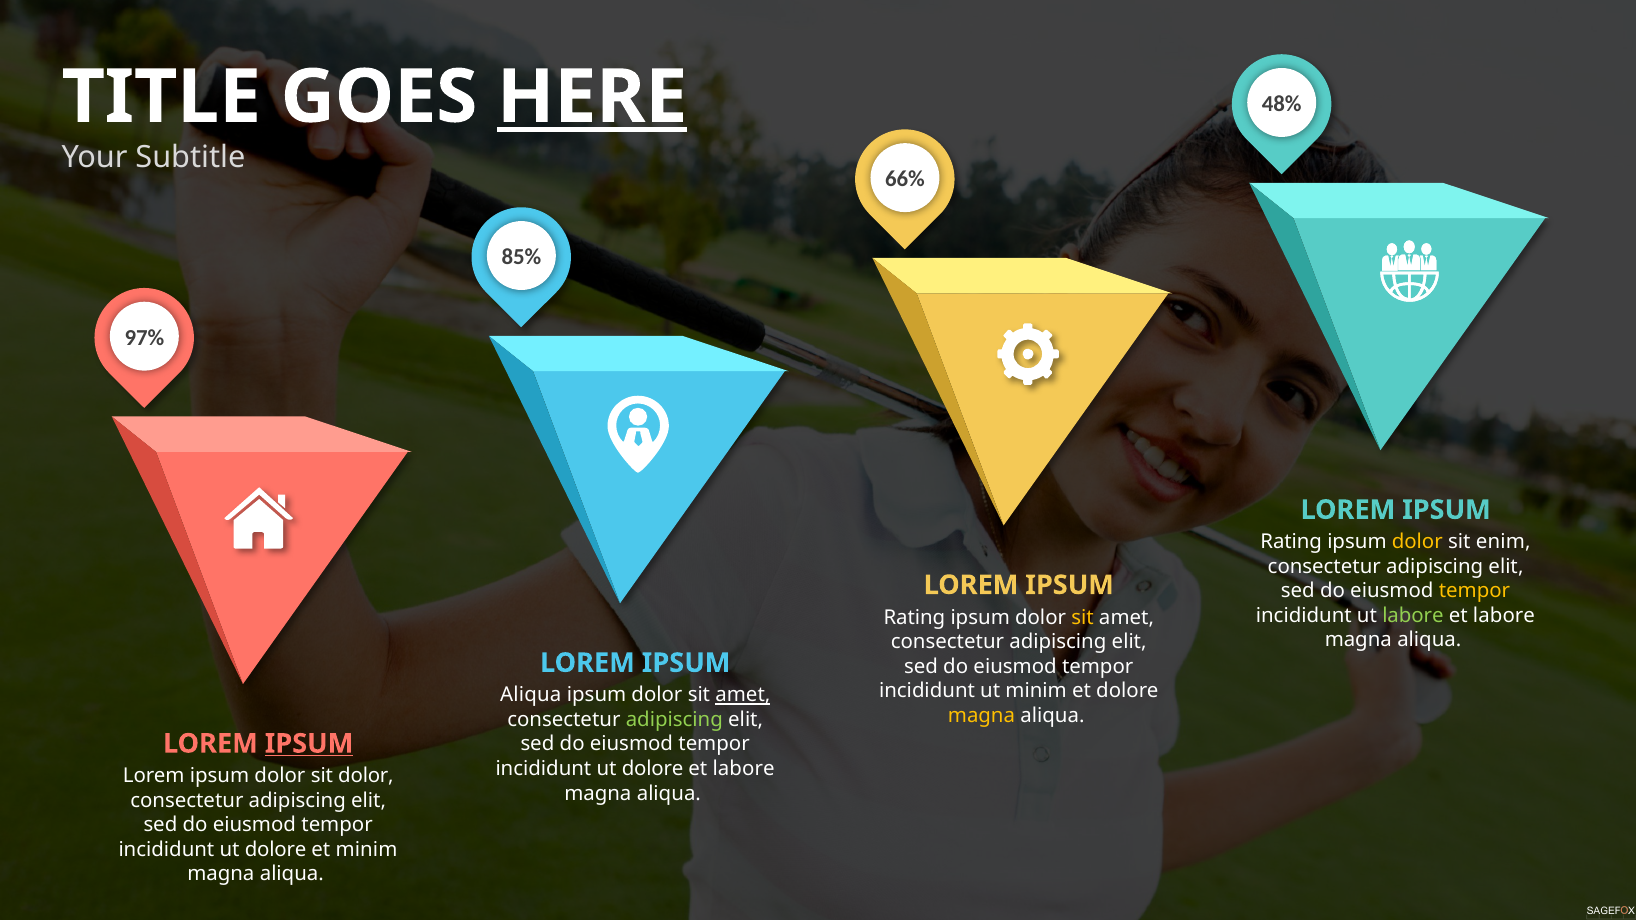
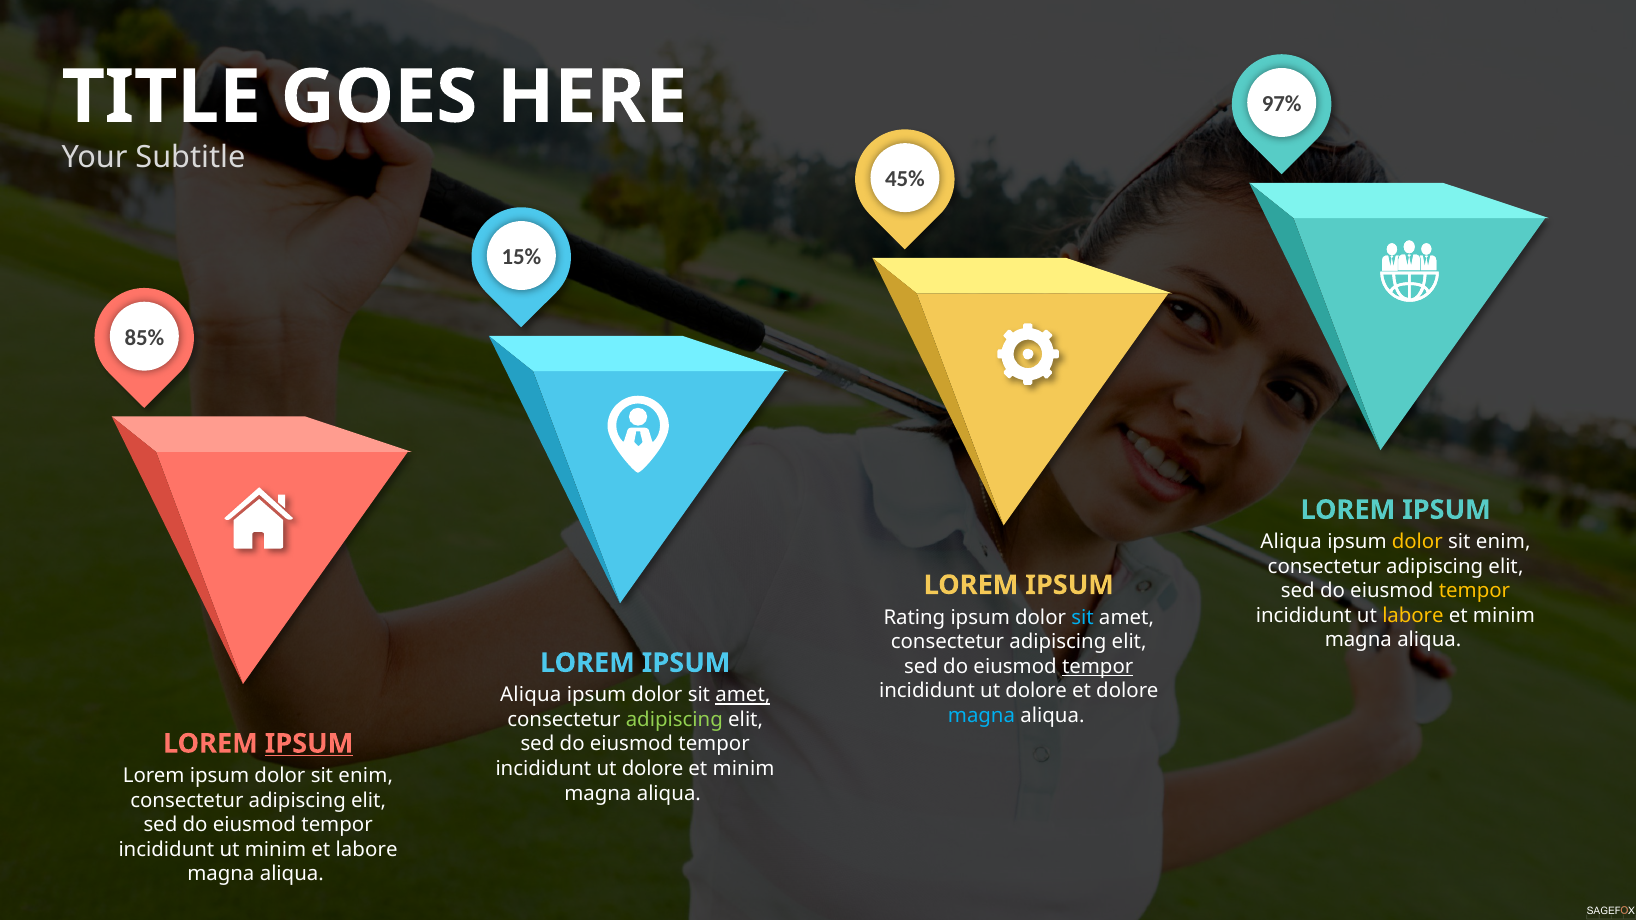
HERE underline: present -> none
48%: 48% -> 97%
66%: 66% -> 45%
85%: 85% -> 15%
97%: 97% -> 85%
Rating at (1291, 542): Rating -> Aliqua
labore at (1413, 616) colour: light green -> yellow
labore at (1504, 616): labore -> minim
sit at (1083, 617) colour: yellow -> light blue
tempor at (1098, 667) underline: none -> present
minim at (1036, 691): minim -> dolore
magna at (981, 716) colour: yellow -> light blue
labore at (744, 769): labore -> minim
dolor at (366, 776): dolor -> enim
dolore at (276, 850): dolore -> minim
et minim: minim -> labore
